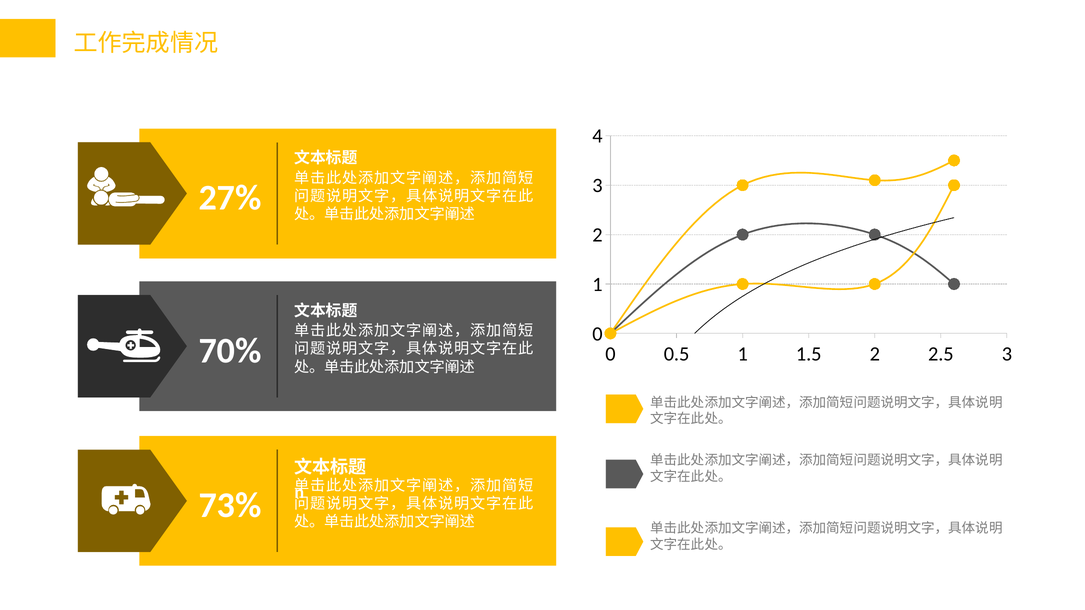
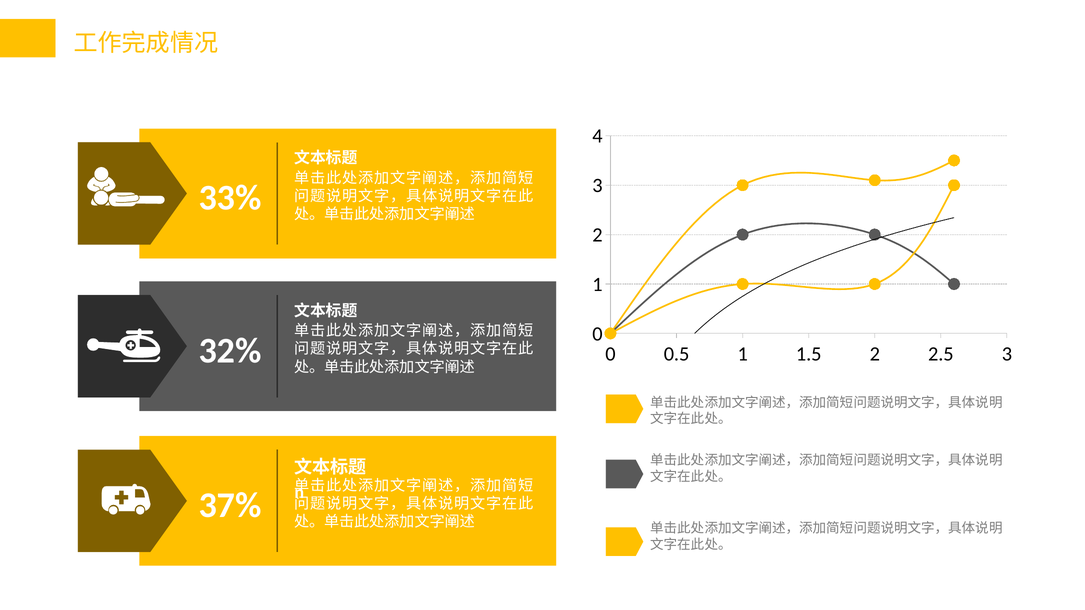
27%: 27% -> 33%
70%: 70% -> 32%
73%: 73% -> 37%
